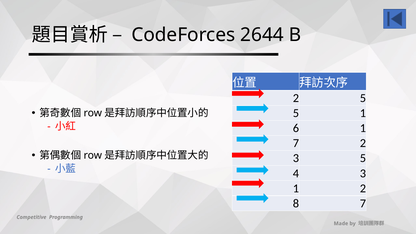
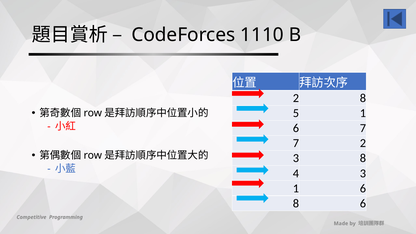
2644: 2644 -> 1110
2 5: 5 -> 8
6 1: 1 -> 7
3 5: 5 -> 8
2 at (363, 188): 2 -> 6
8 7: 7 -> 6
